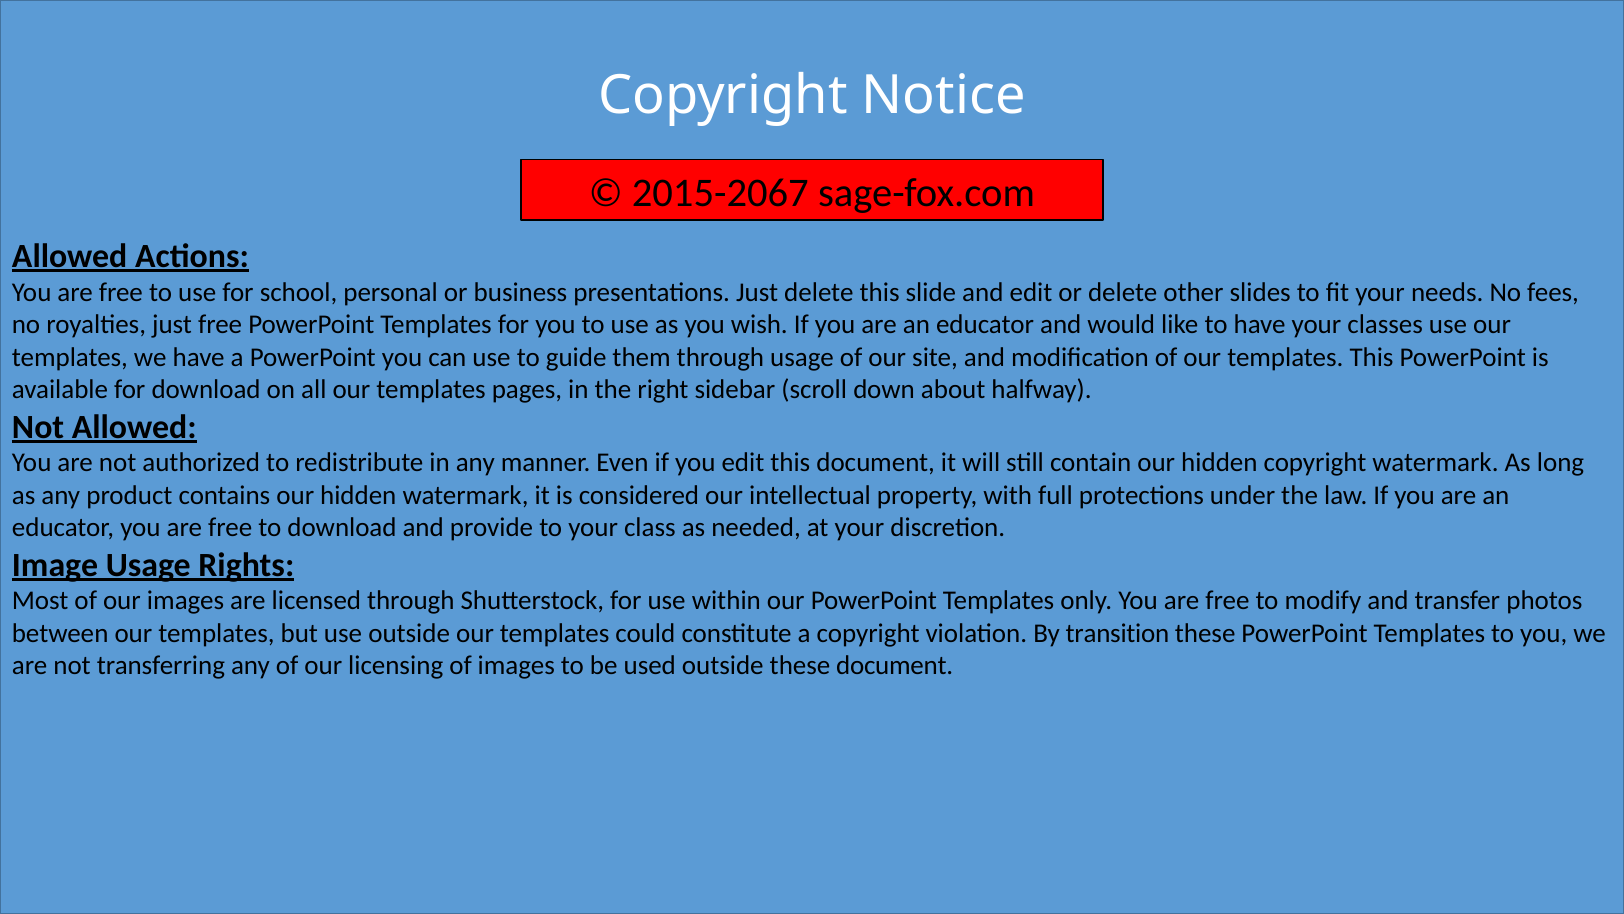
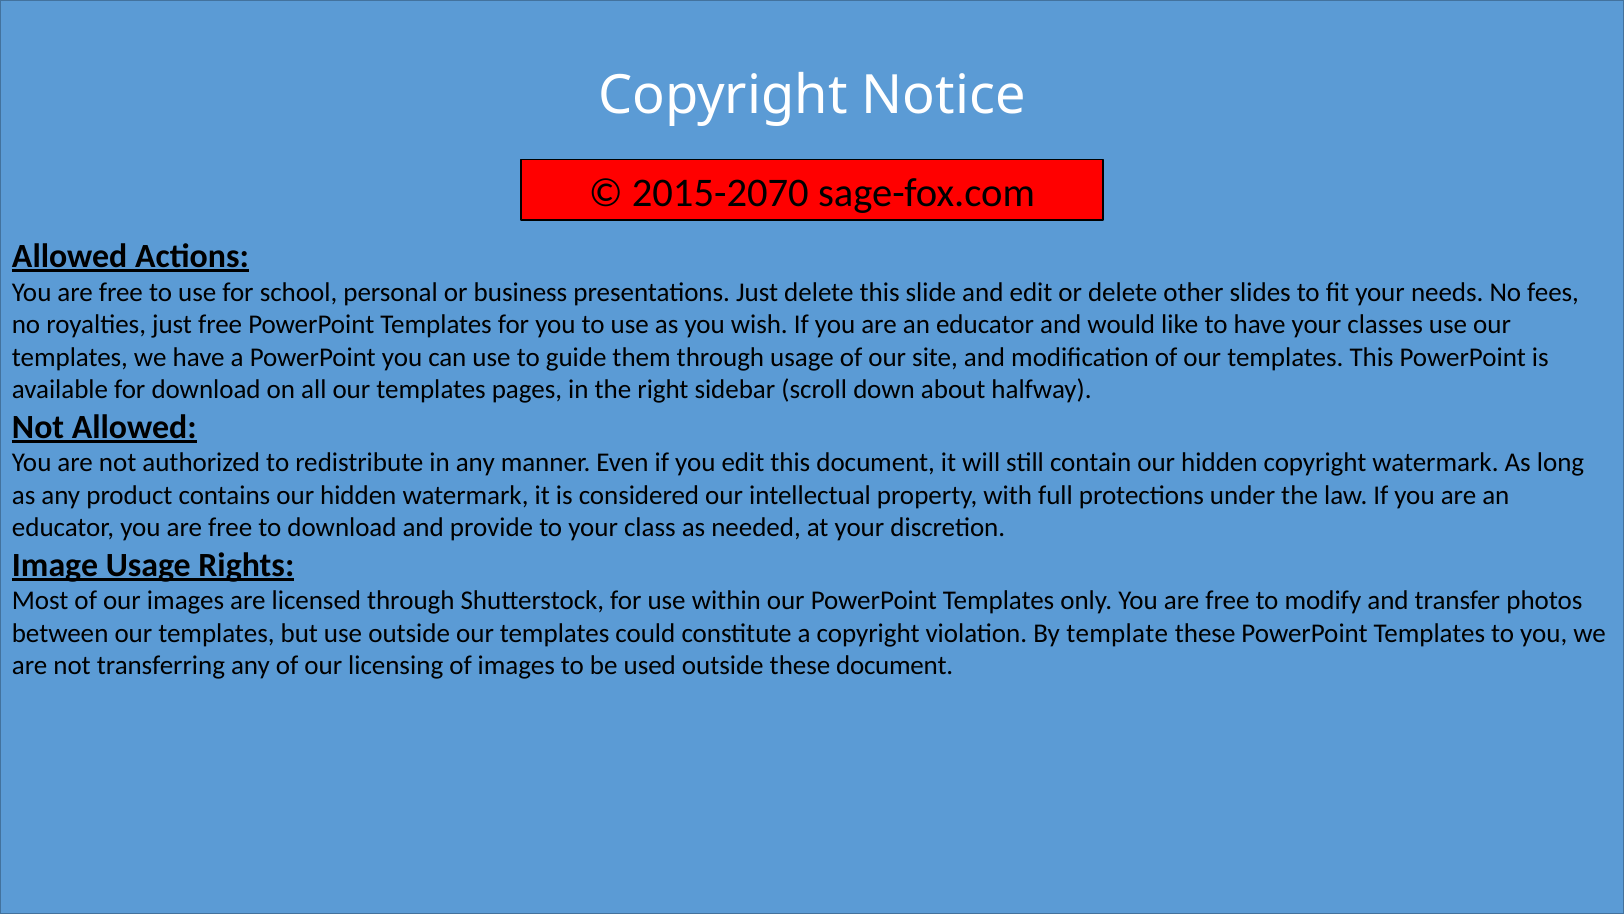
2015-2067: 2015-2067 -> 2015-2070
transition: transition -> template
